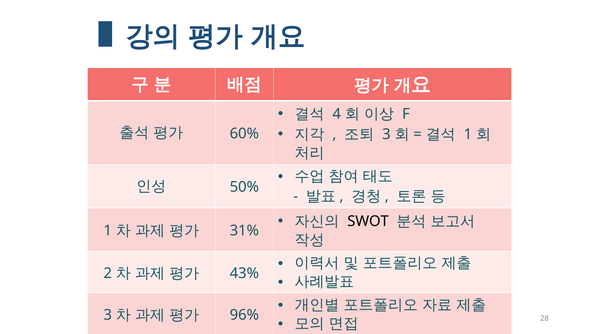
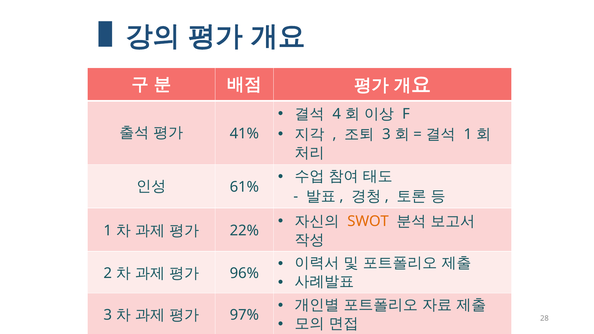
60%: 60% -> 41%
50%: 50% -> 61%
SWOT colour: black -> orange
31%: 31% -> 22%
43%: 43% -> 96%
96%: 96% -> 97%
